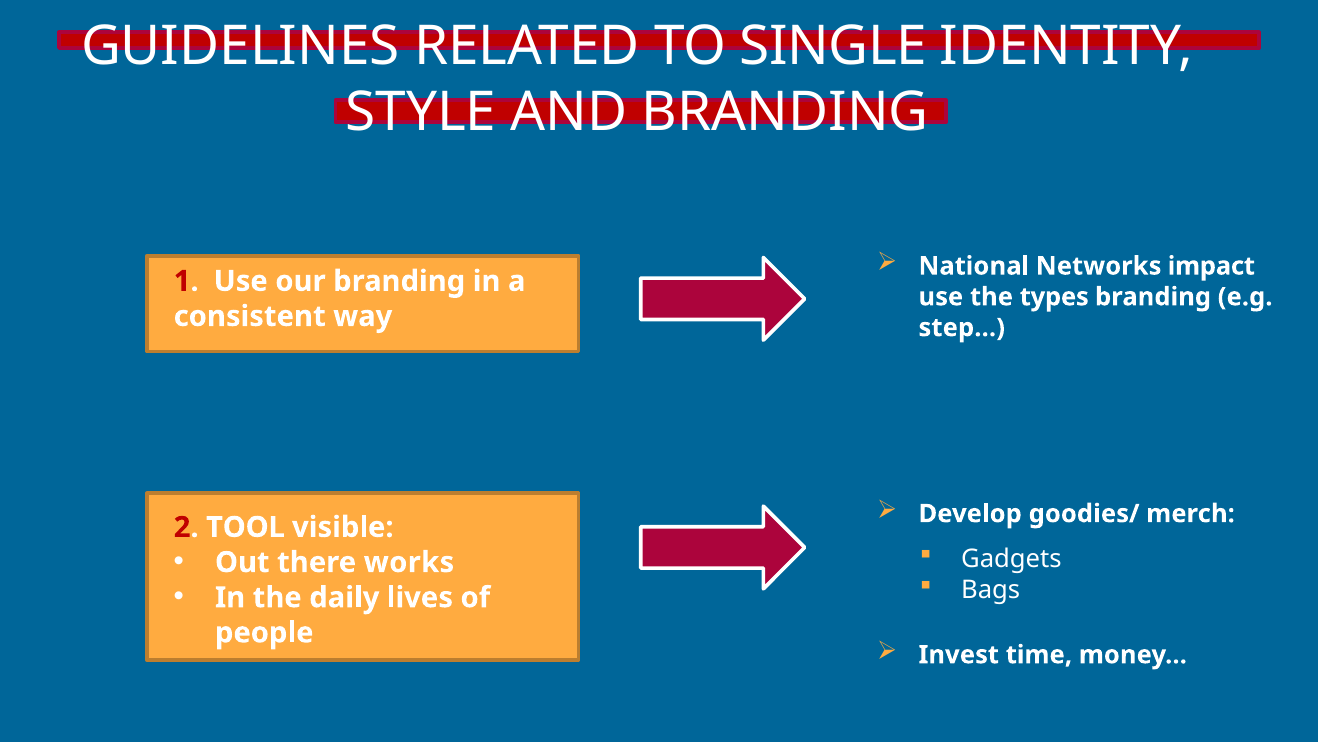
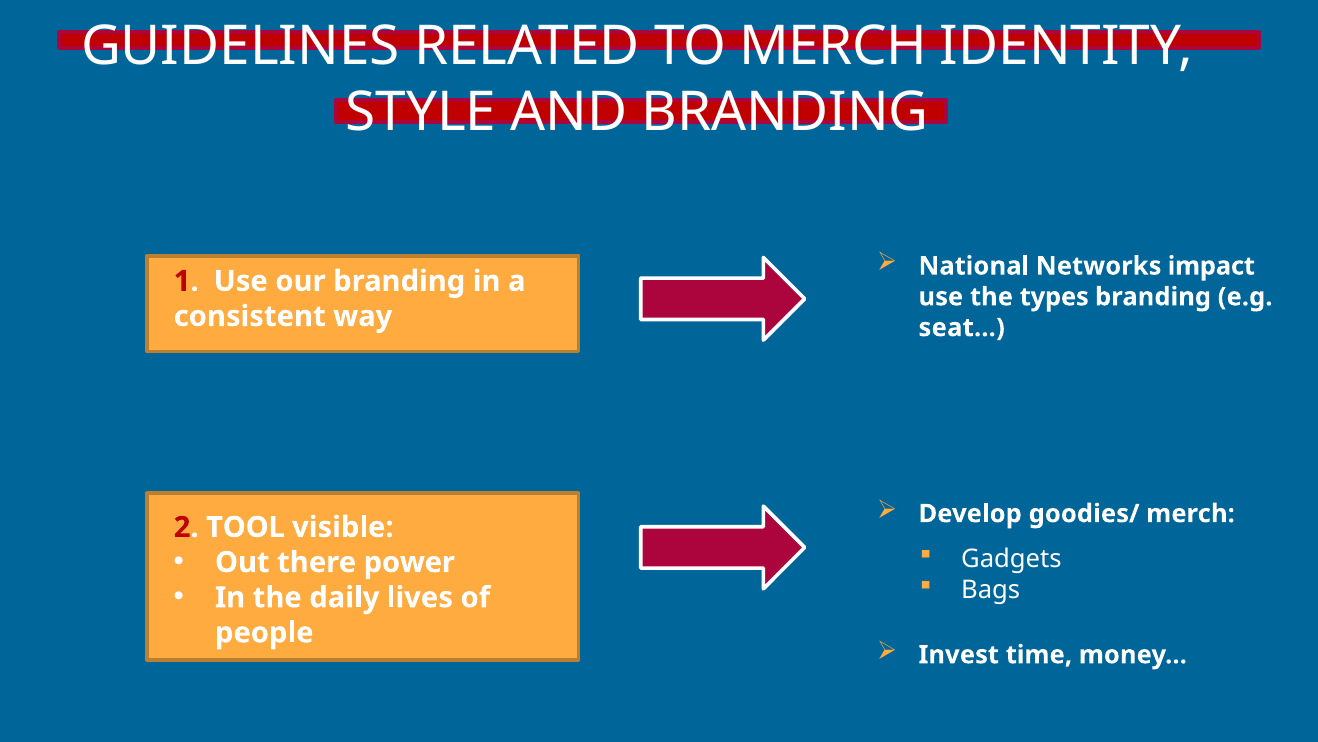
TO SINGLE: SINGLE -> MERCH
step…: step… -> seat…
works: works -> power
